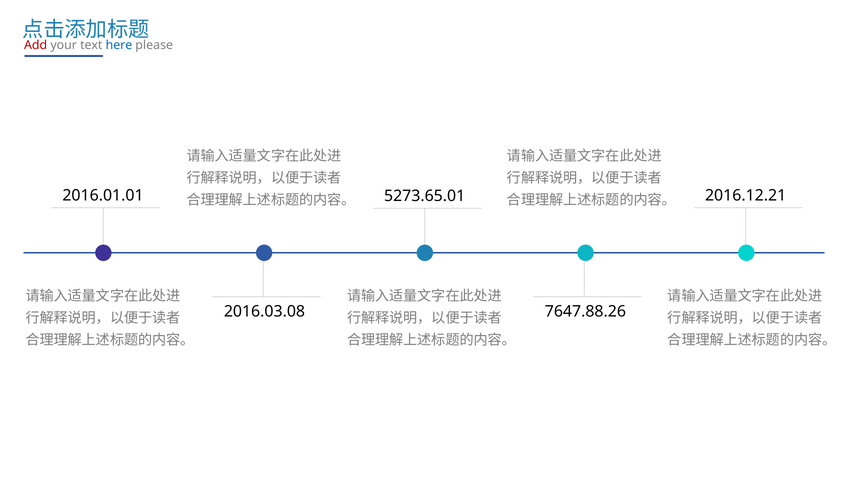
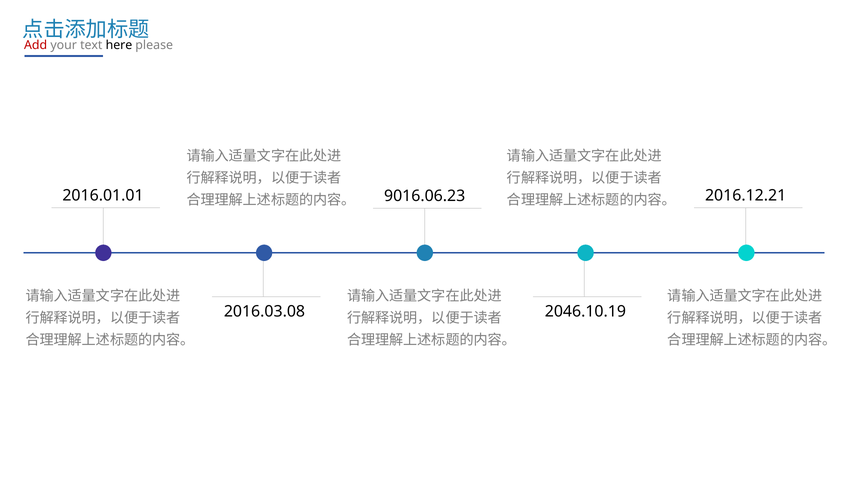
here colour: blue -> black
5273.65.01: 5273.65.01 -> 9016.06.23
7647.88.26: 7647.88.26 -> 2046.10.19
